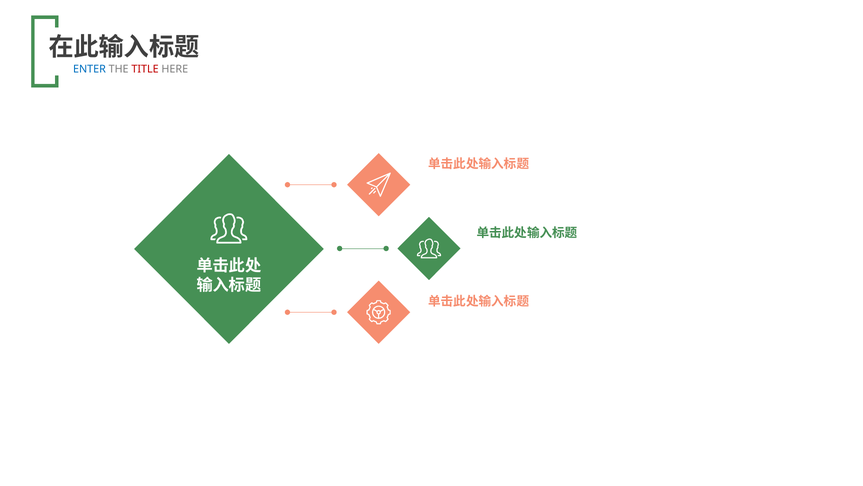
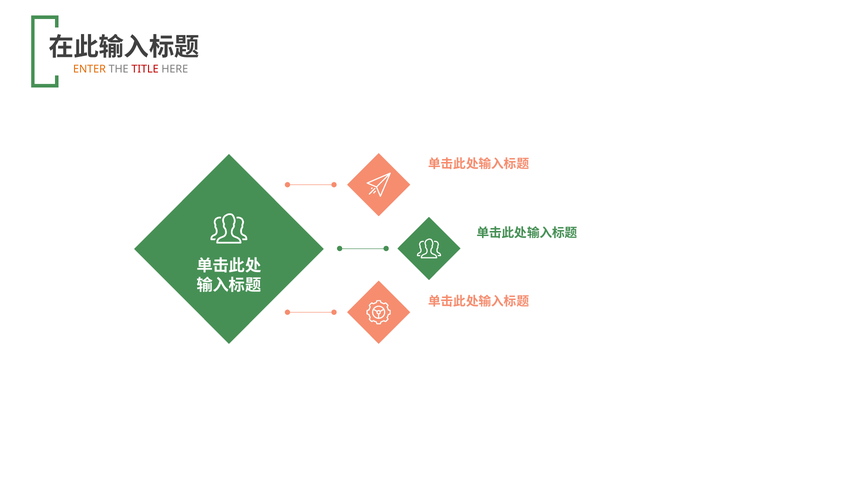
ENTER colour: blue -> orange
